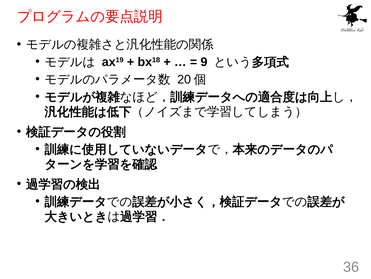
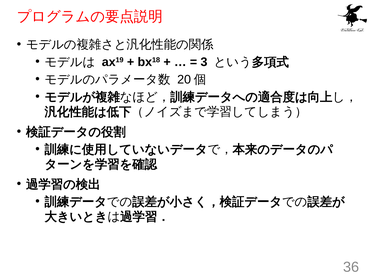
9: 9 -> 3
